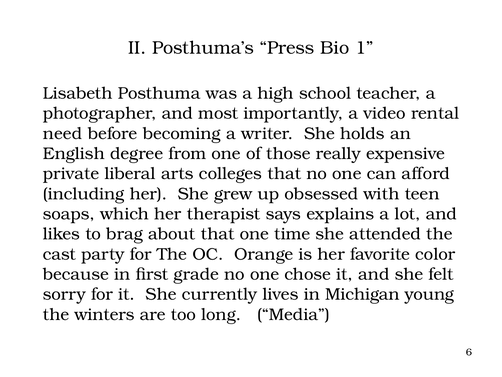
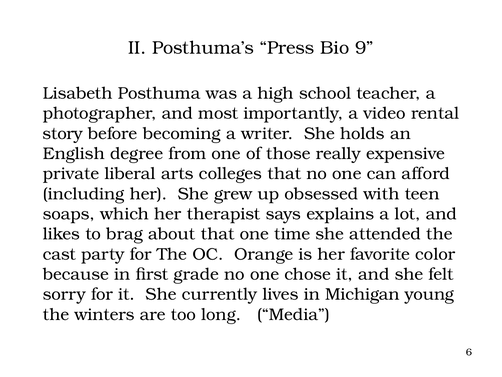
1: 1 -> 9
need: need -> story
